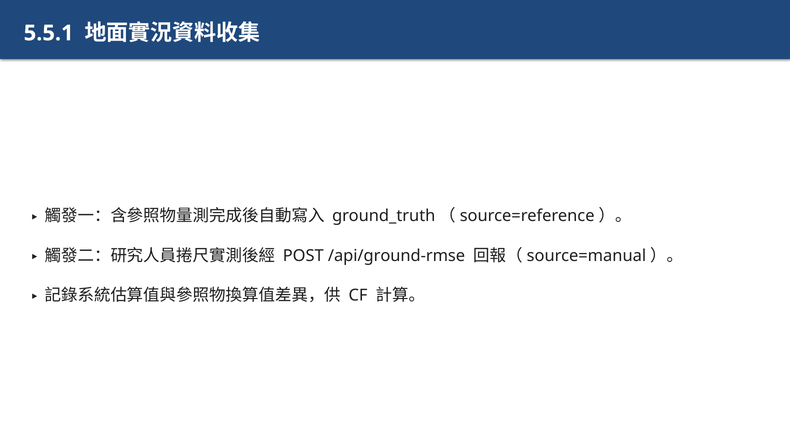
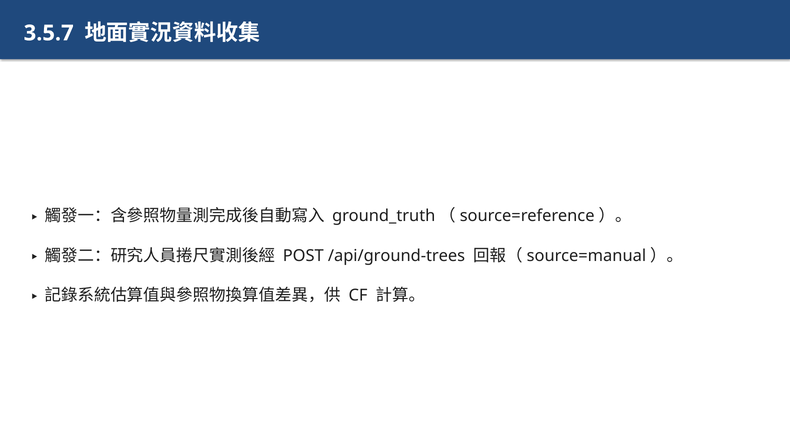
5.5.1: 5.5.1 -> 3.5.7
/api/ground-rmse: /api/ground-rmse -> /api/ground-trees
